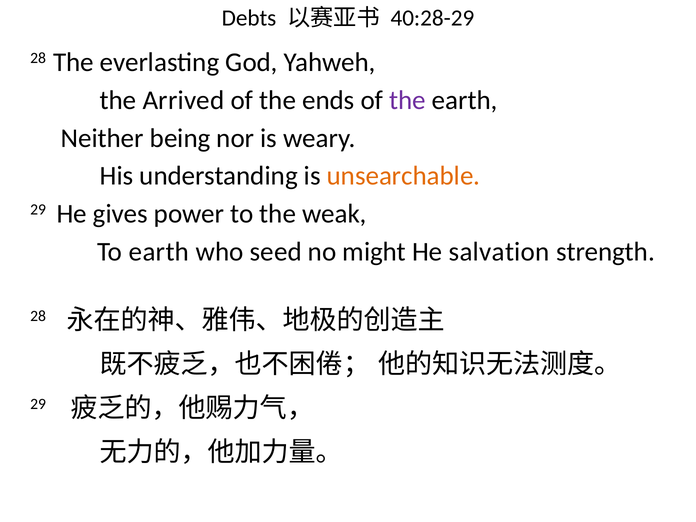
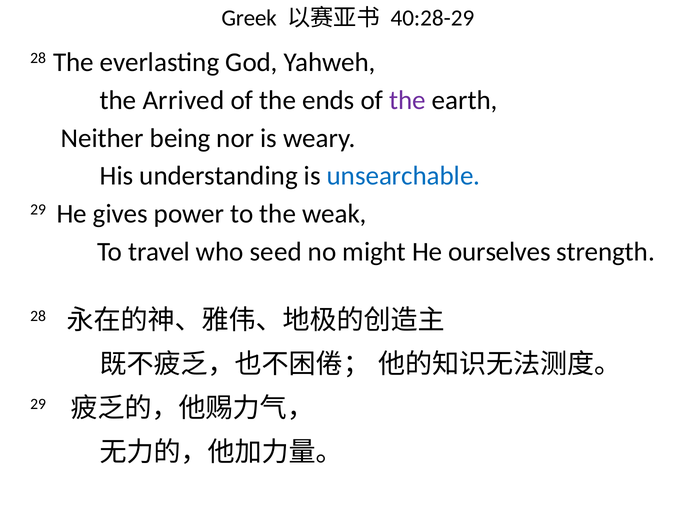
Debts: Debts -> Greek
unsearchable colour: orange -> blue
To earth: earth -> travel
salvation: salvation -> ourselves
